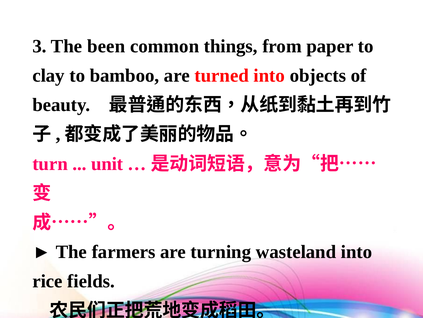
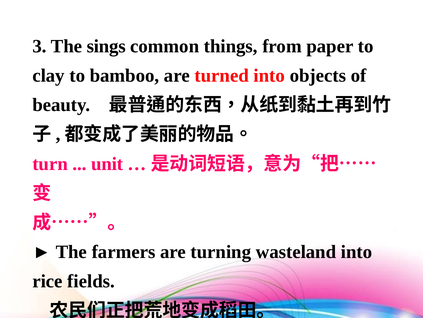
been: been -> sings
